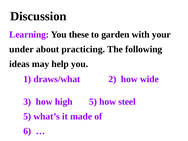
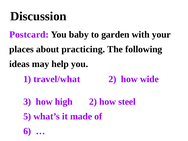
Learning: Learning -> Postcard
these: these -> baby
under: under -> places
draws/what: draws/what -> travel/what
high 5: 5 -> 2
